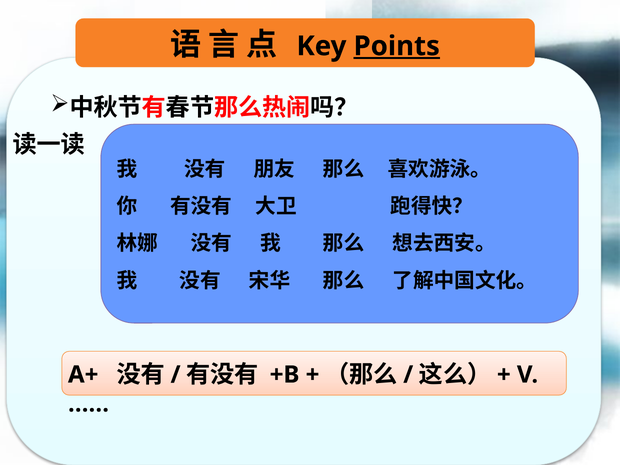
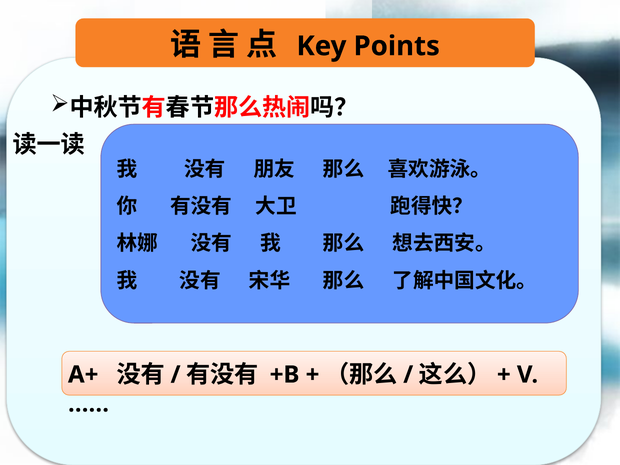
Points underline: present -> none
